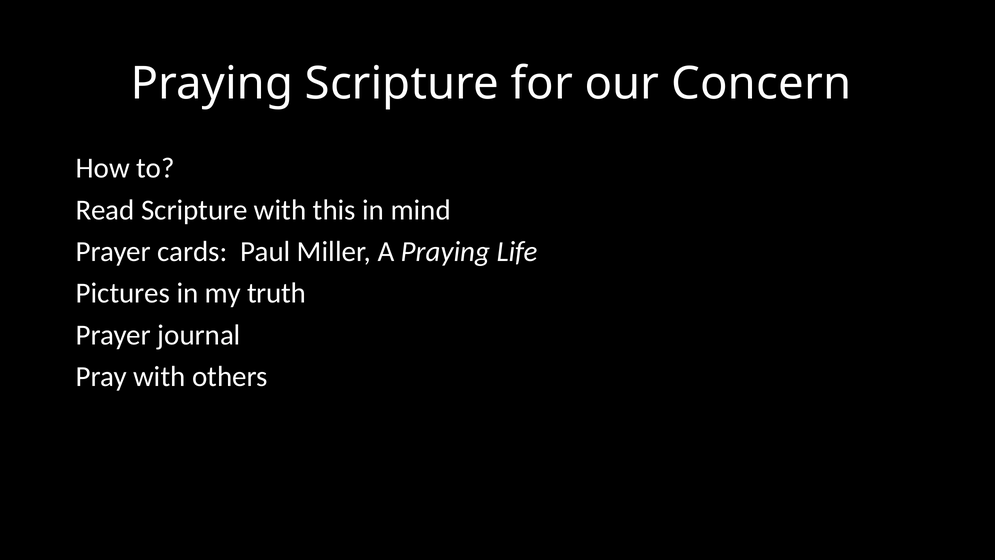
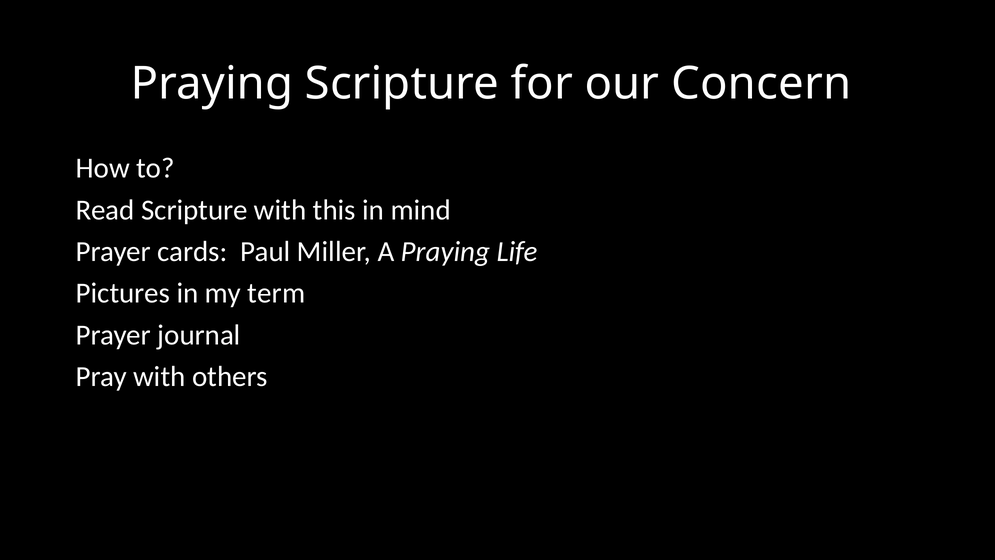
truth: truth -> term
